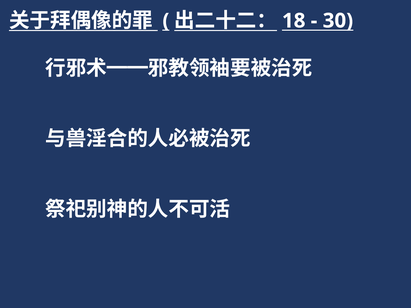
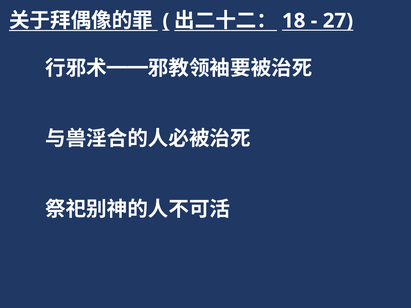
30: 30 -> 27
